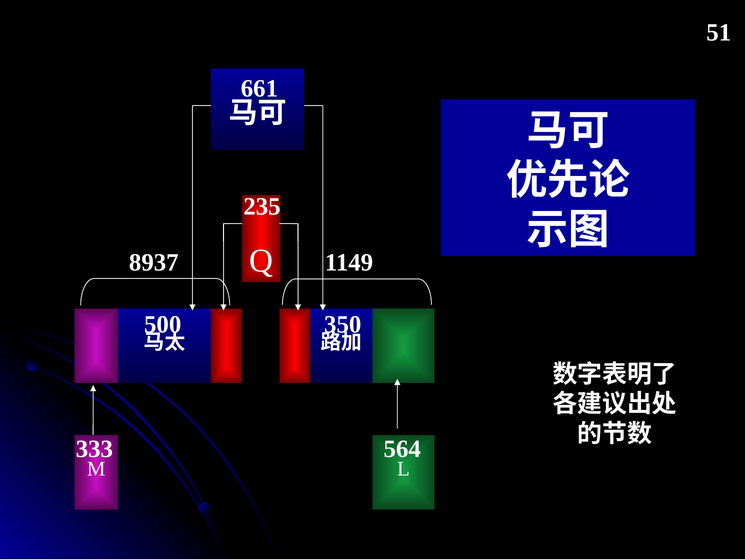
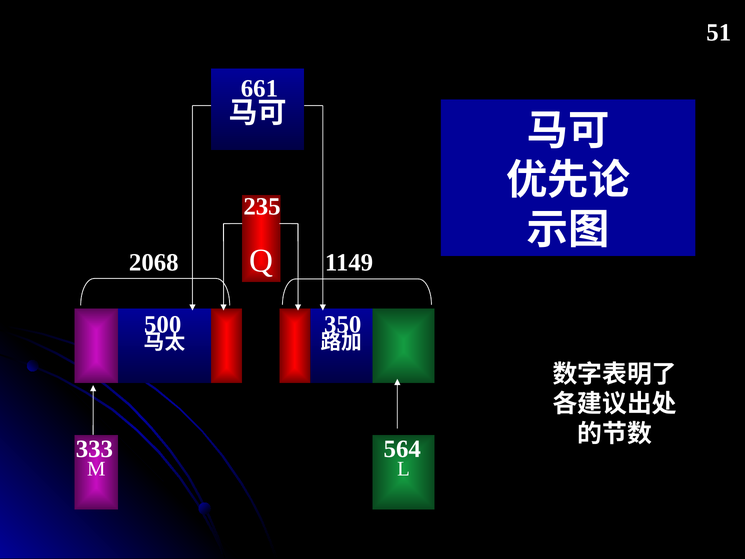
8937: 8937 -> 2068
